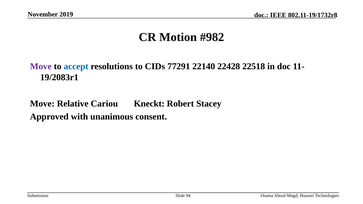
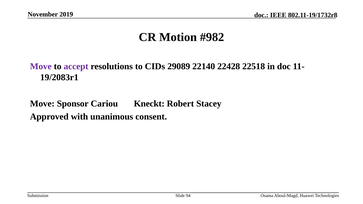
accept colour: blue -> purple
77291: 77291 -> 29089
Relative: Relative -> Sponsor
